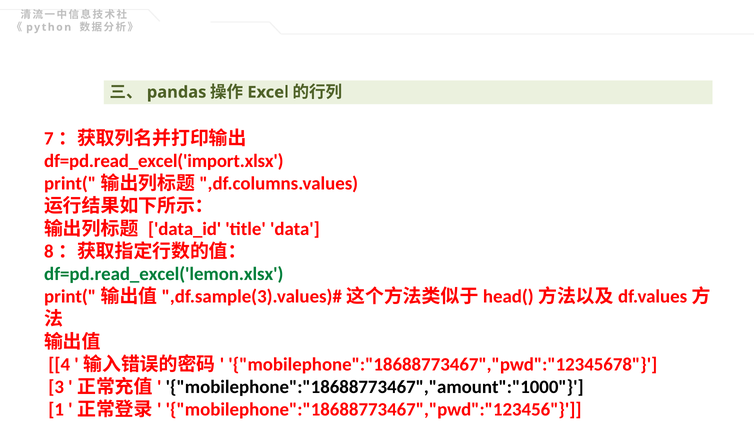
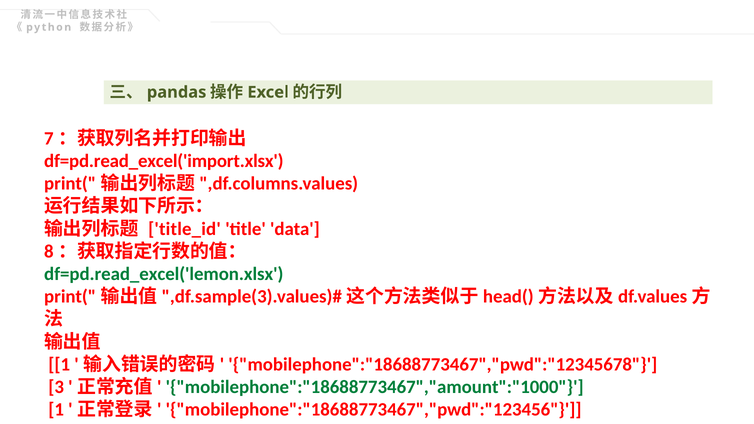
data_id: data_id -> title_id
4 at (59, 365): 4 -> 1
mobilephone":"18688773467","amount":"1000 colour: black -> green
